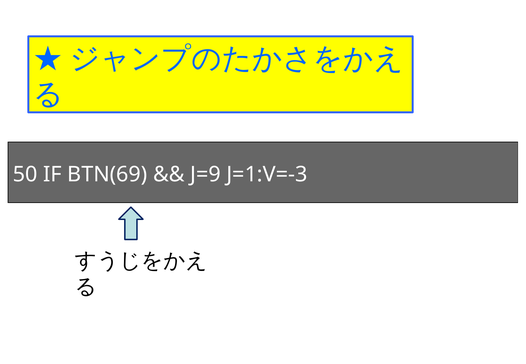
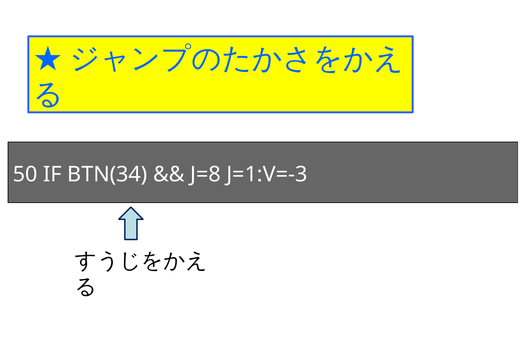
BTN(69: BTN(69 -> BTN(34
J=9: J=9 -> J=8
